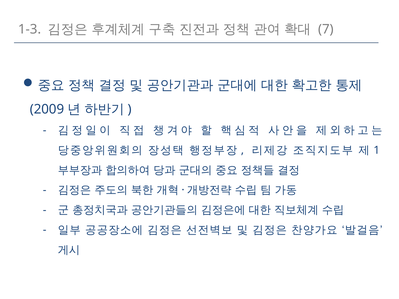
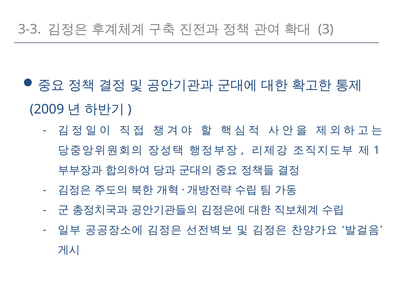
1-3: 1-3 -> 3-3
7: 7 -> 3
